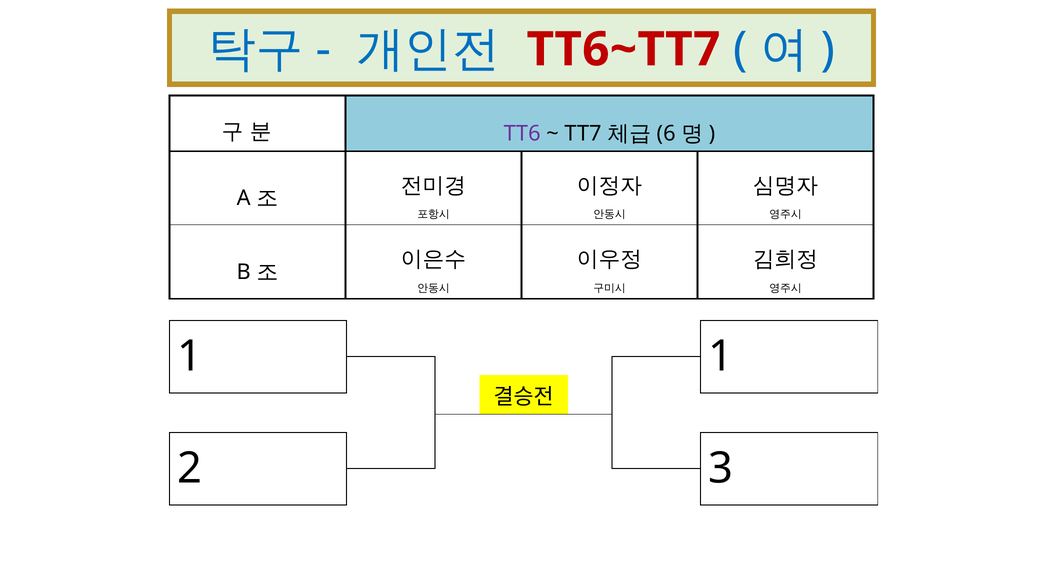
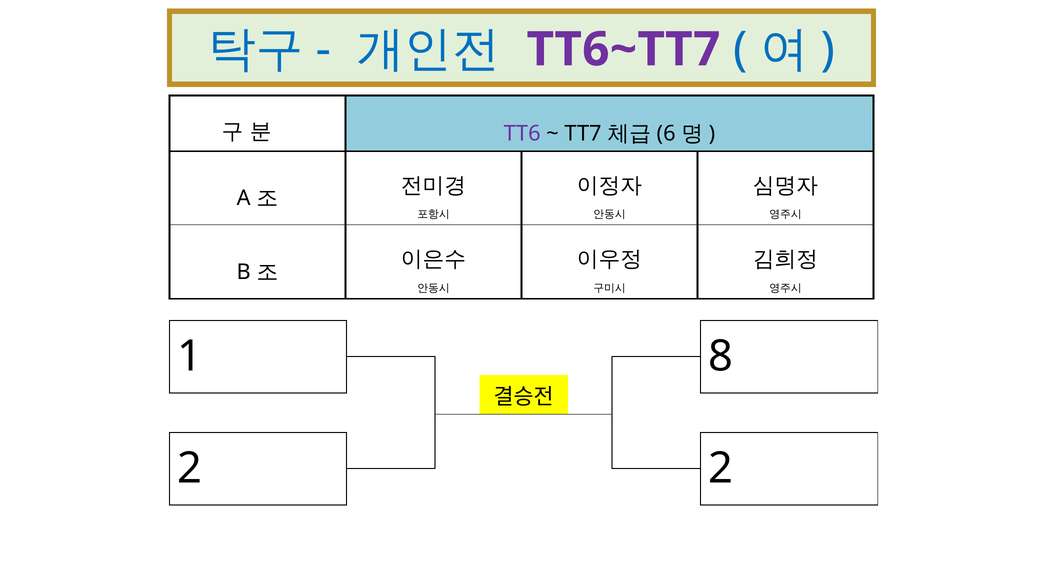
TT6~TT7 colour: red -> purple
1 1: 1 -> 8
2 3: 3 -> 2
